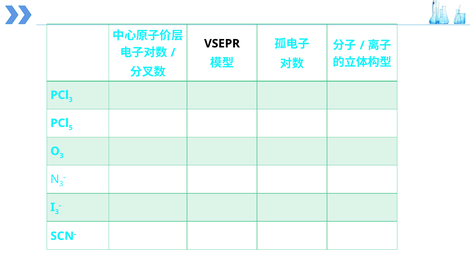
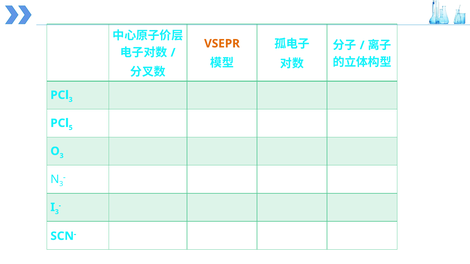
VSEPR colour: black -> orange
